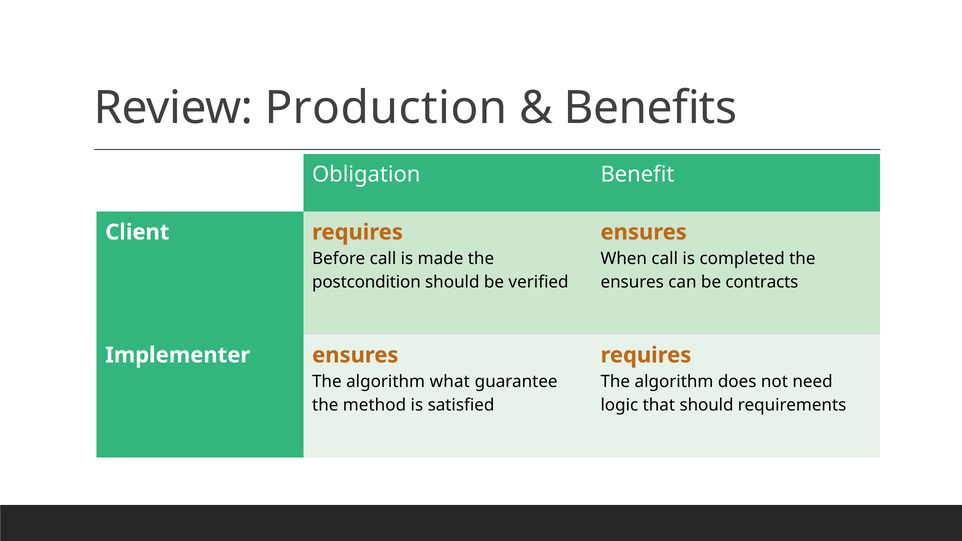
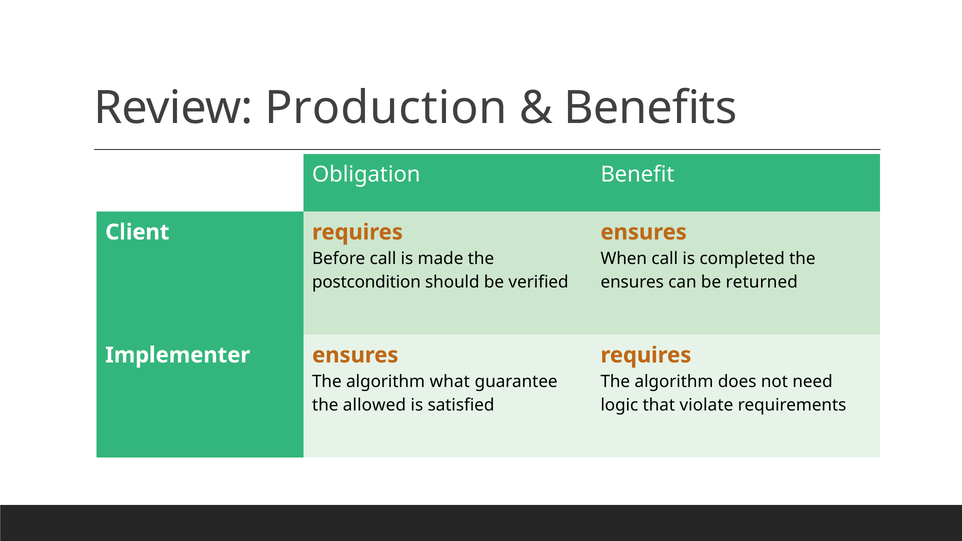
contracts: contracts -> returned
method: method -> allowed
that should: should -> violate
